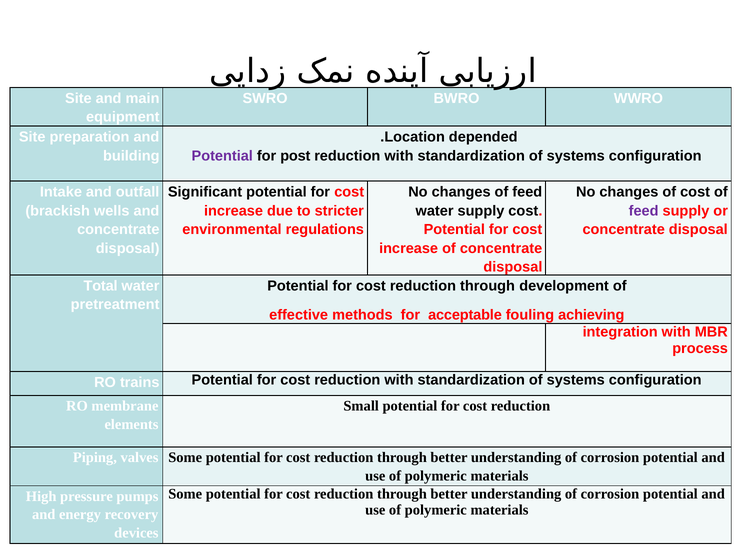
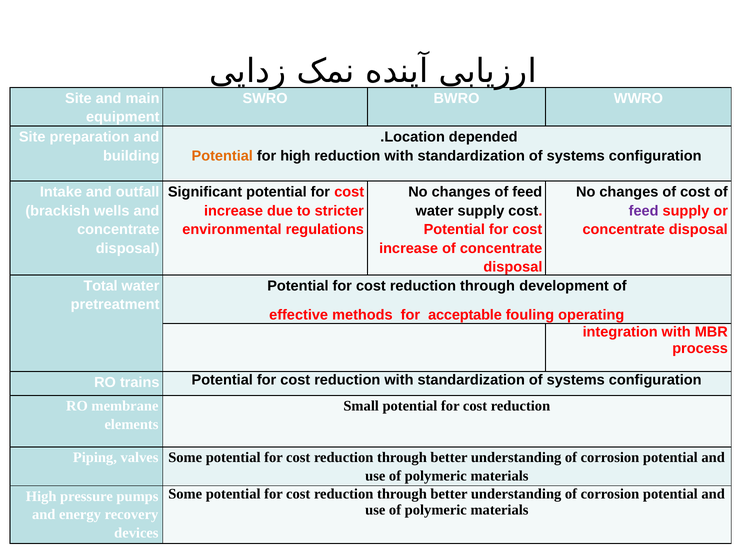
Potential at (222, 156) colour: purple -> orange
for post: post -> high
achieving: achieving -> operating
